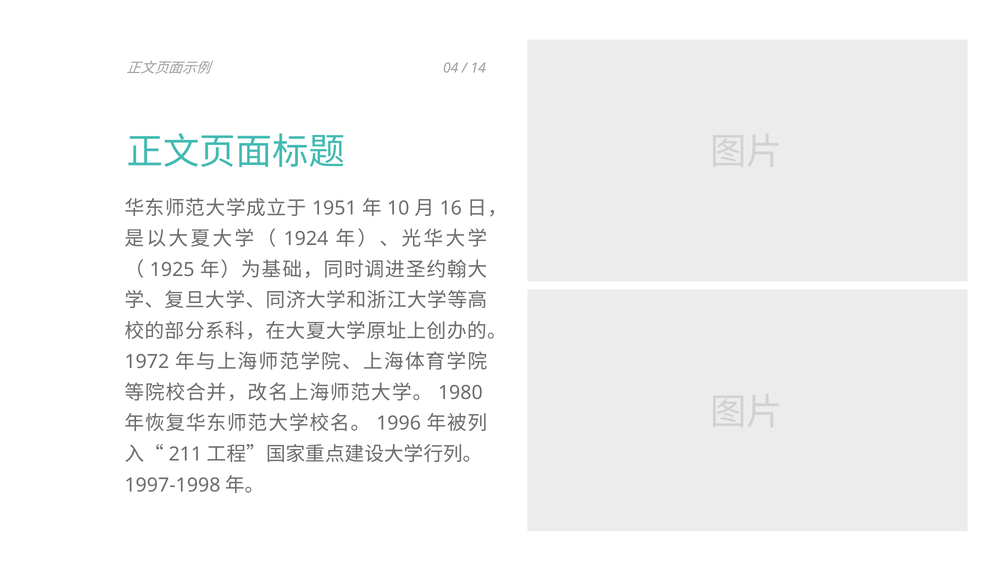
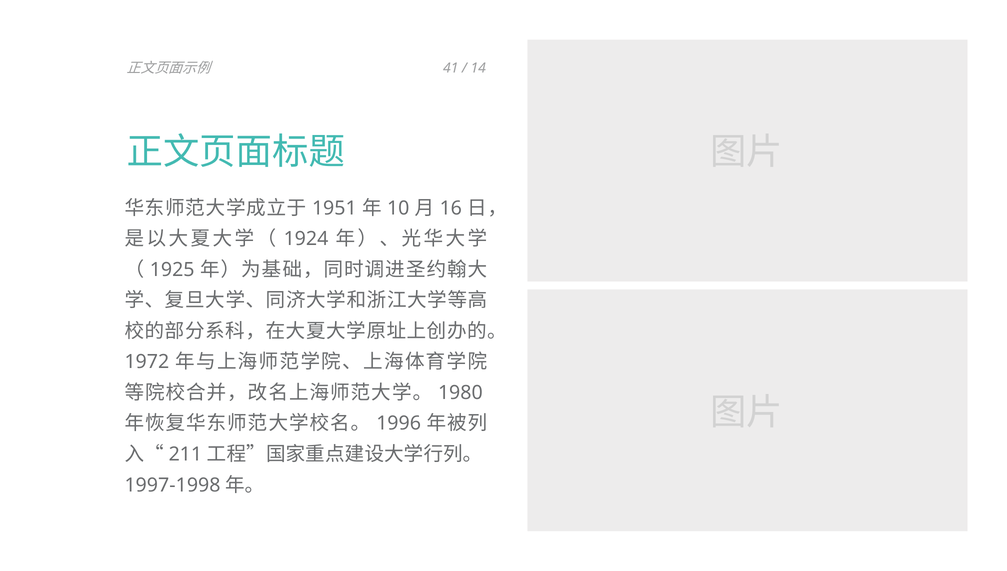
04: 04 -> 41
